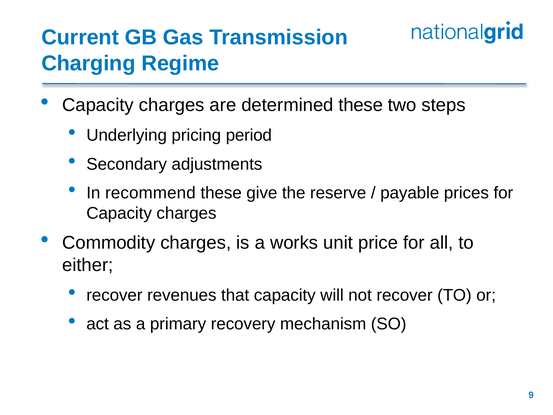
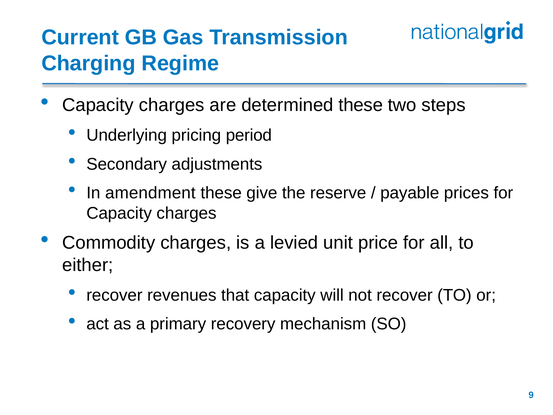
recommend: recommend -> amendment
works: works -> levied
